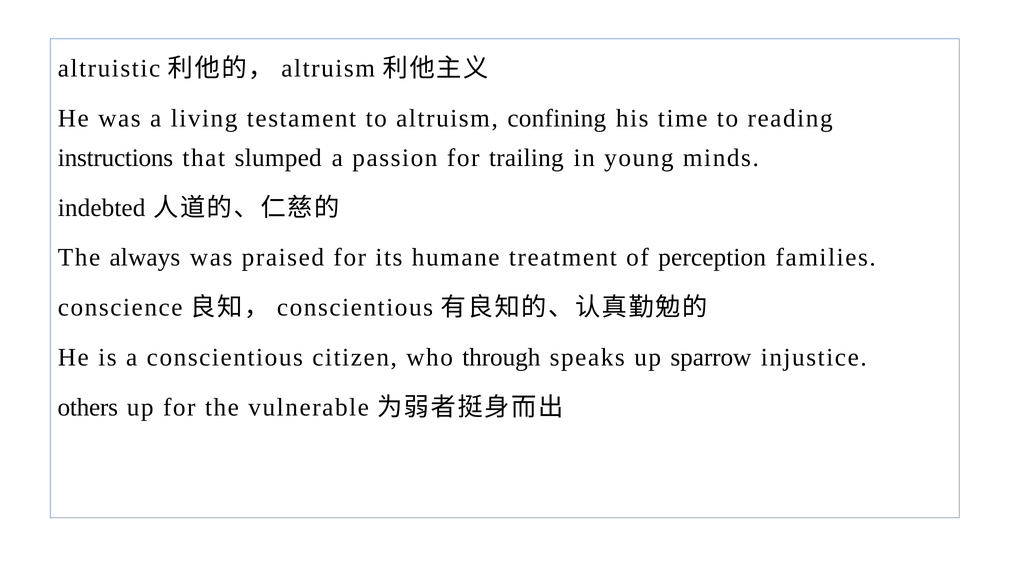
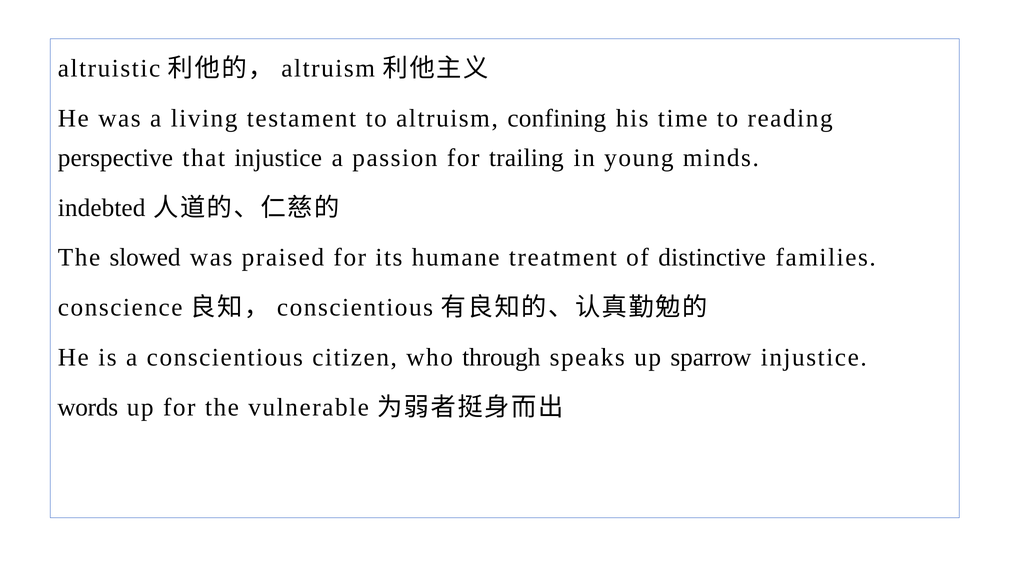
instructions: instructions -> perspective
that slumped: slumped -> injustice
always: always -> slowed
perception: perception -> distinctive
others: others -> words
